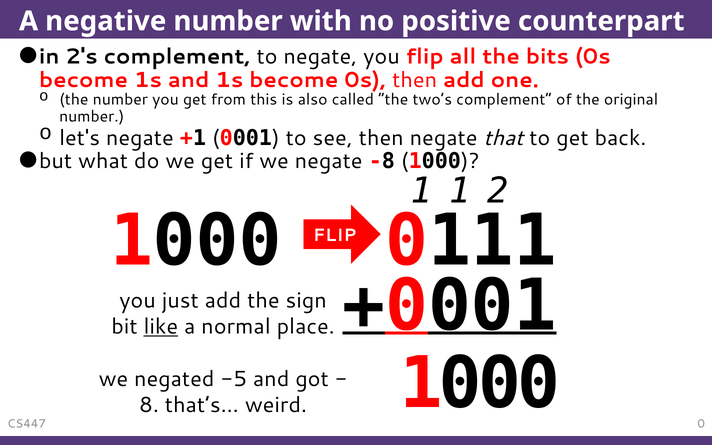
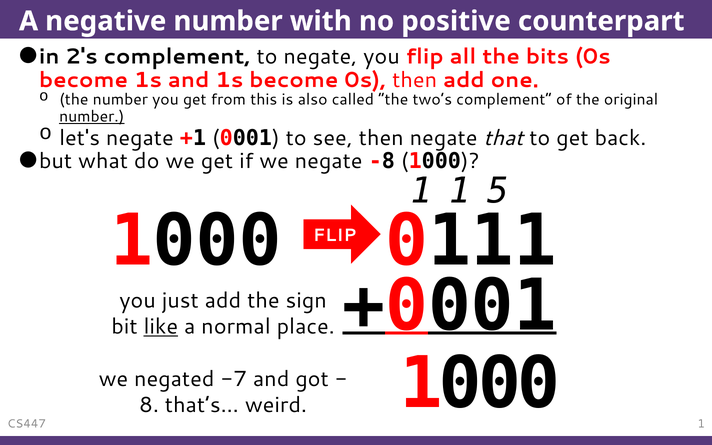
number at (92, 117) underline: none -> present
2: 2 -> 5
-5: -5 -> -7
CS447 0: 0 -> 1
